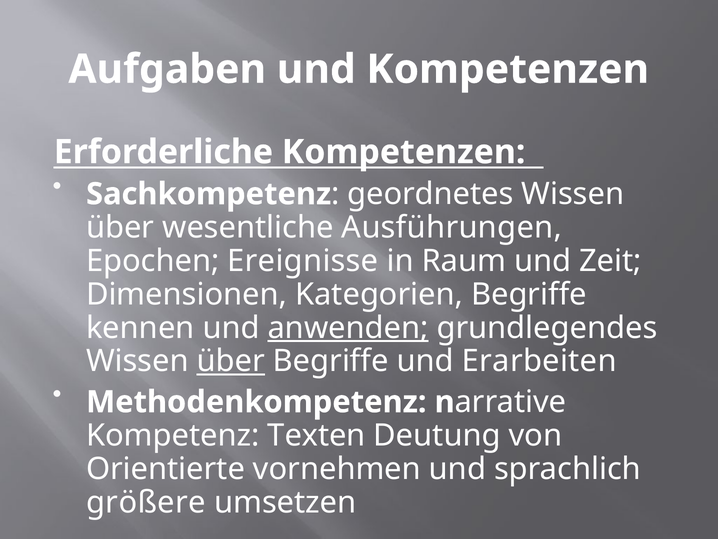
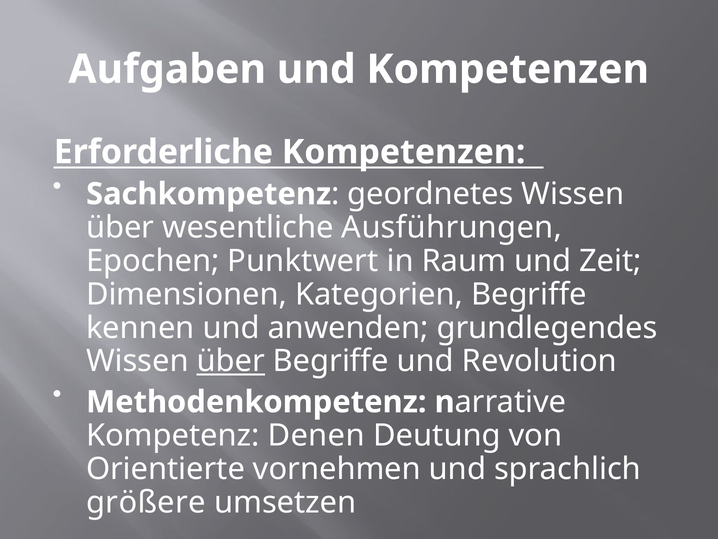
Ereignisse: Ereignisse -> Punktwert
anwenden underline: present -> none
Erarbeiten: Erarbeiten -> Revolution
Texten: Texten -> Denen
